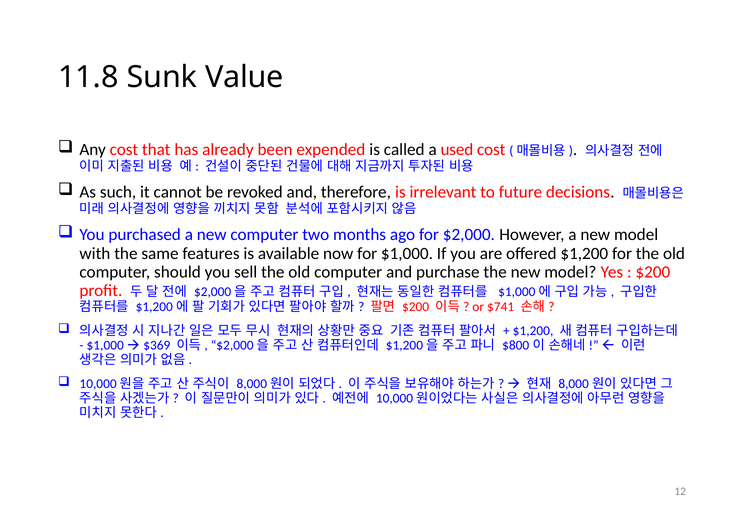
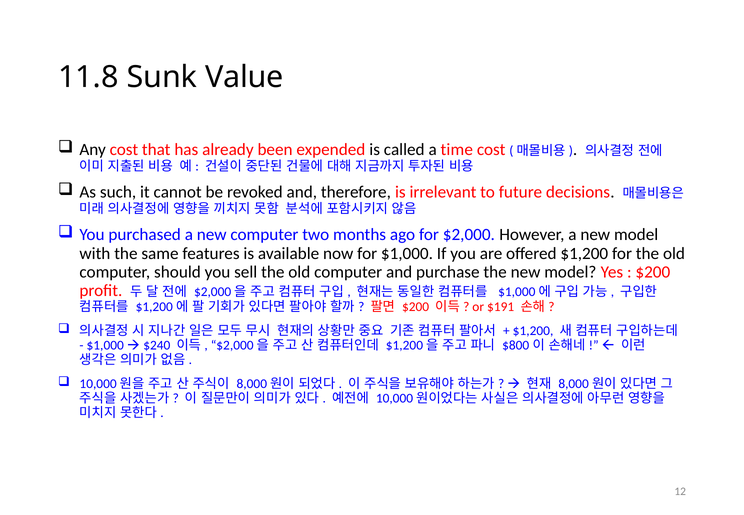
used: used -> time
$741: $741 -> $191
$369: $369 -> $240
